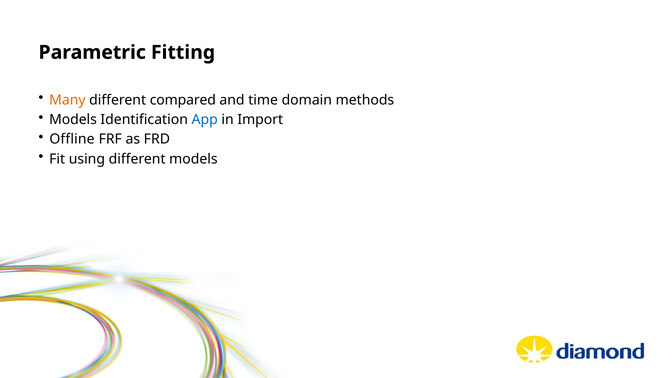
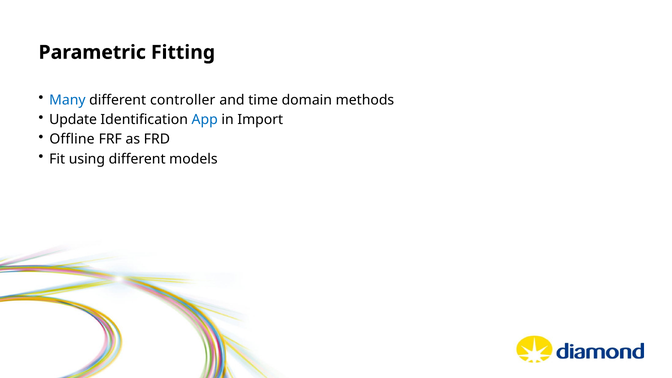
Many colour: orange -> blue
compared: compared -> controller
Models at (73, 120): Models -> Update
